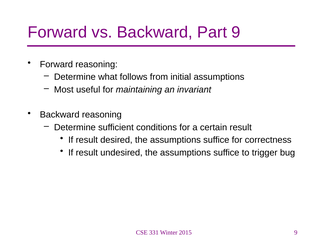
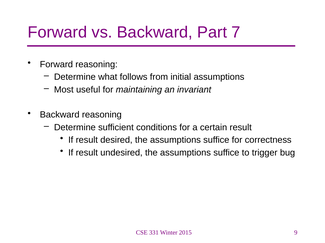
Part 9: 9 -> 7
